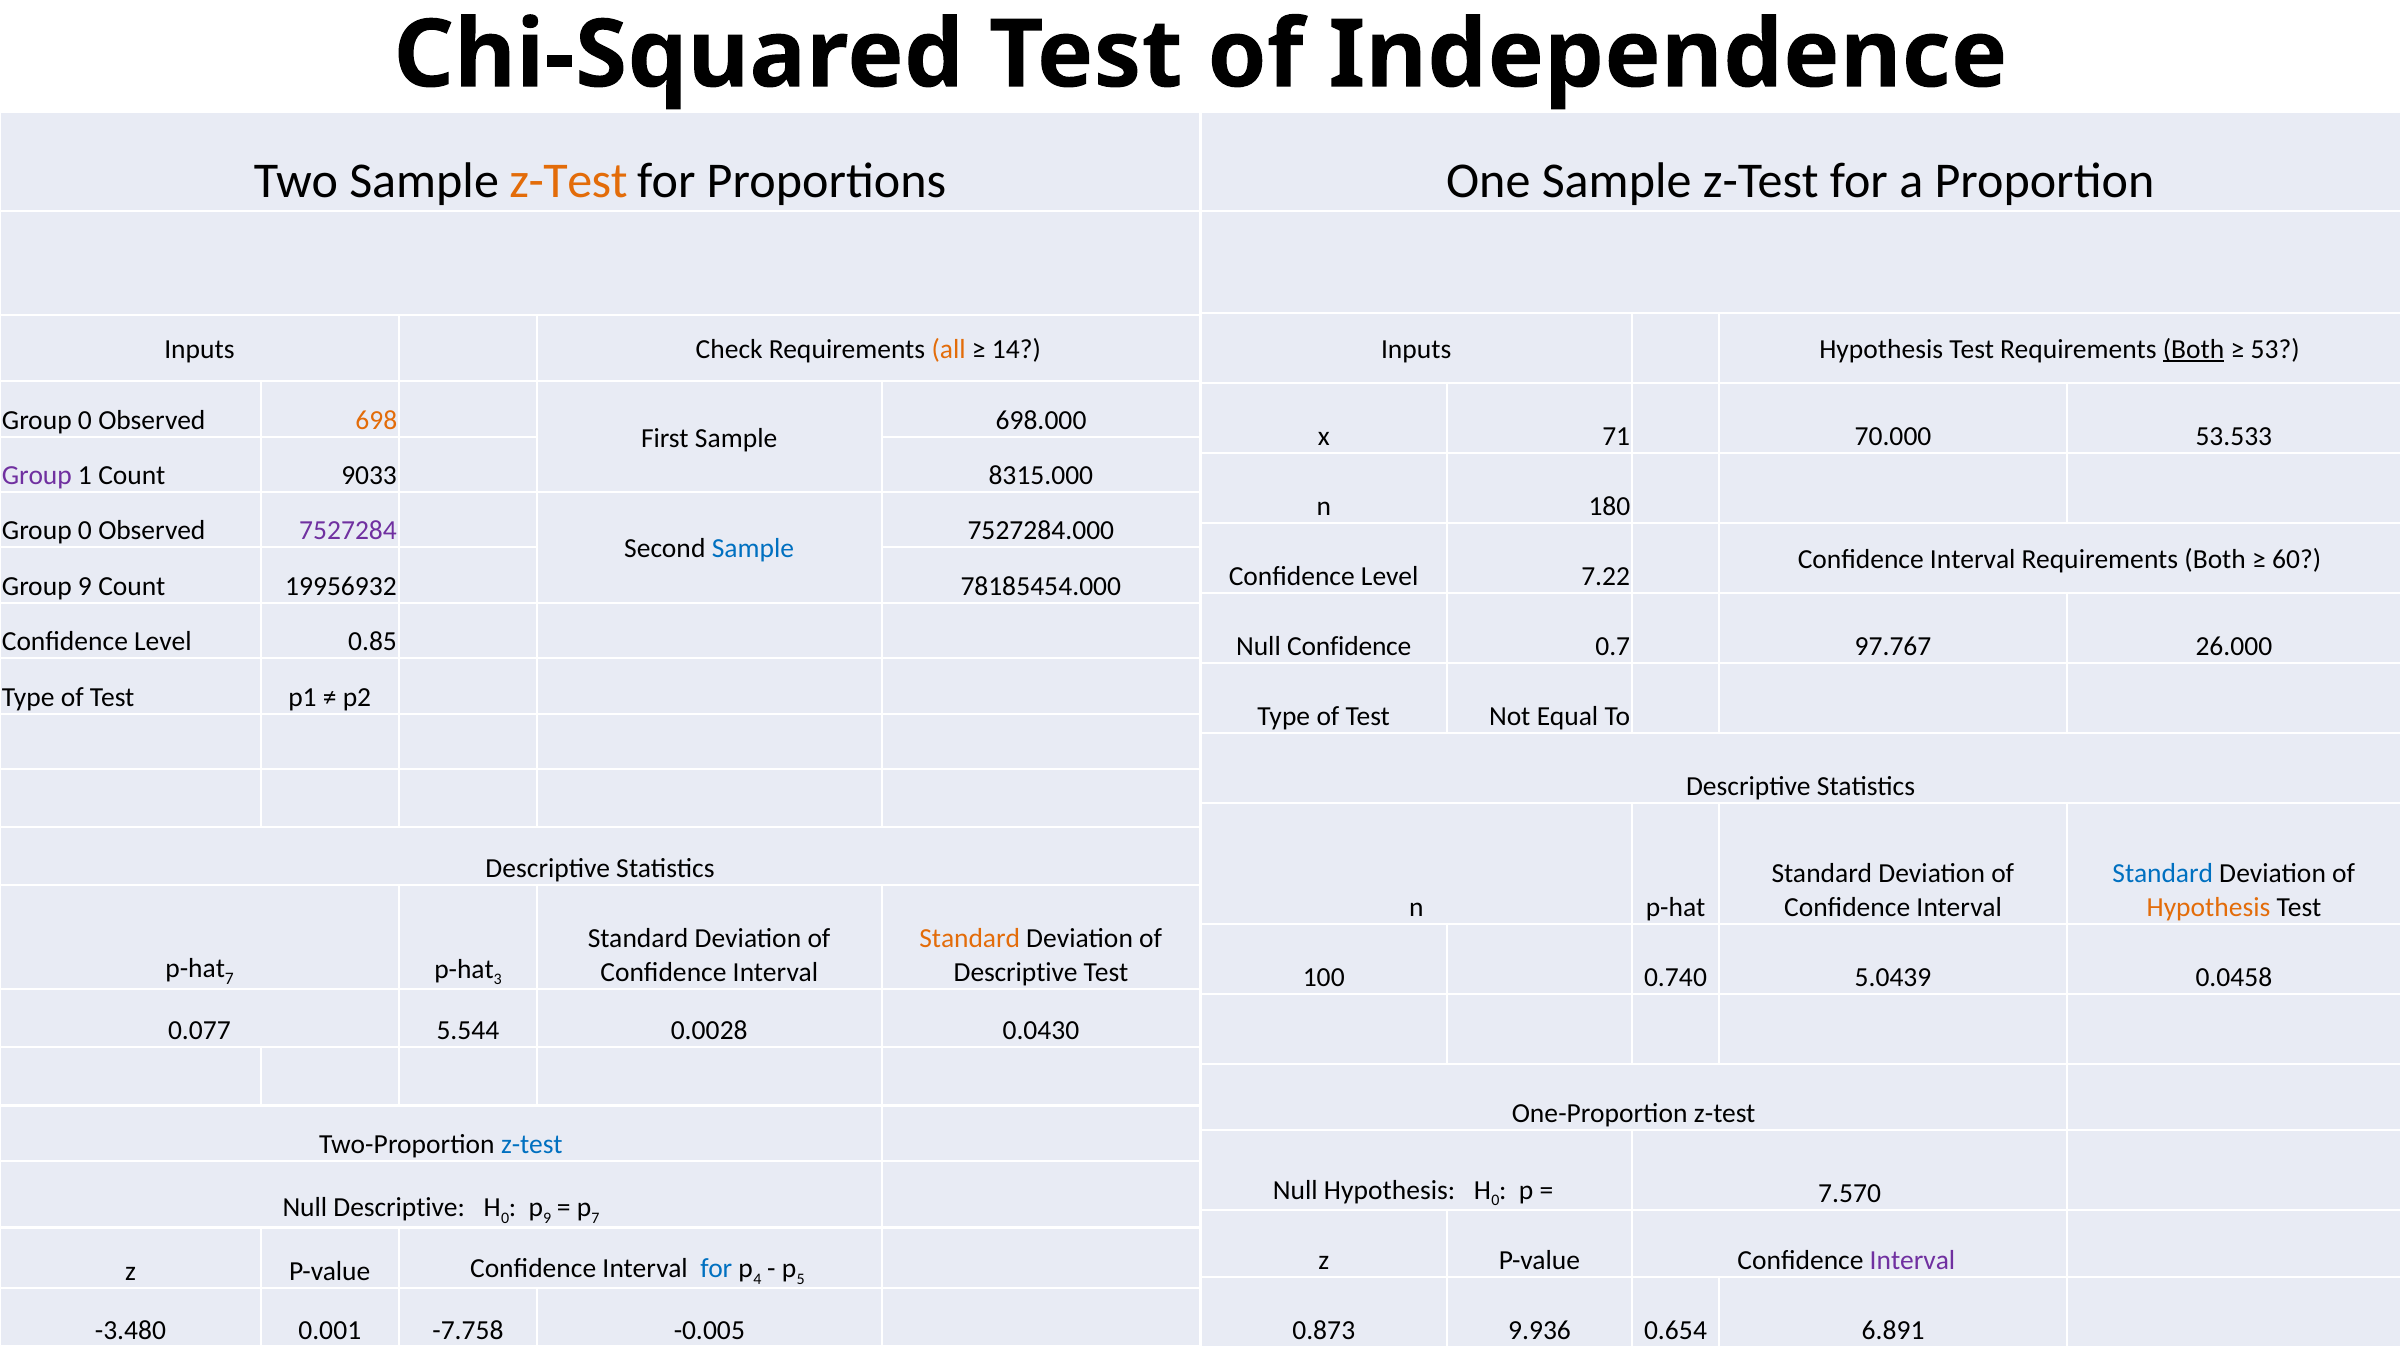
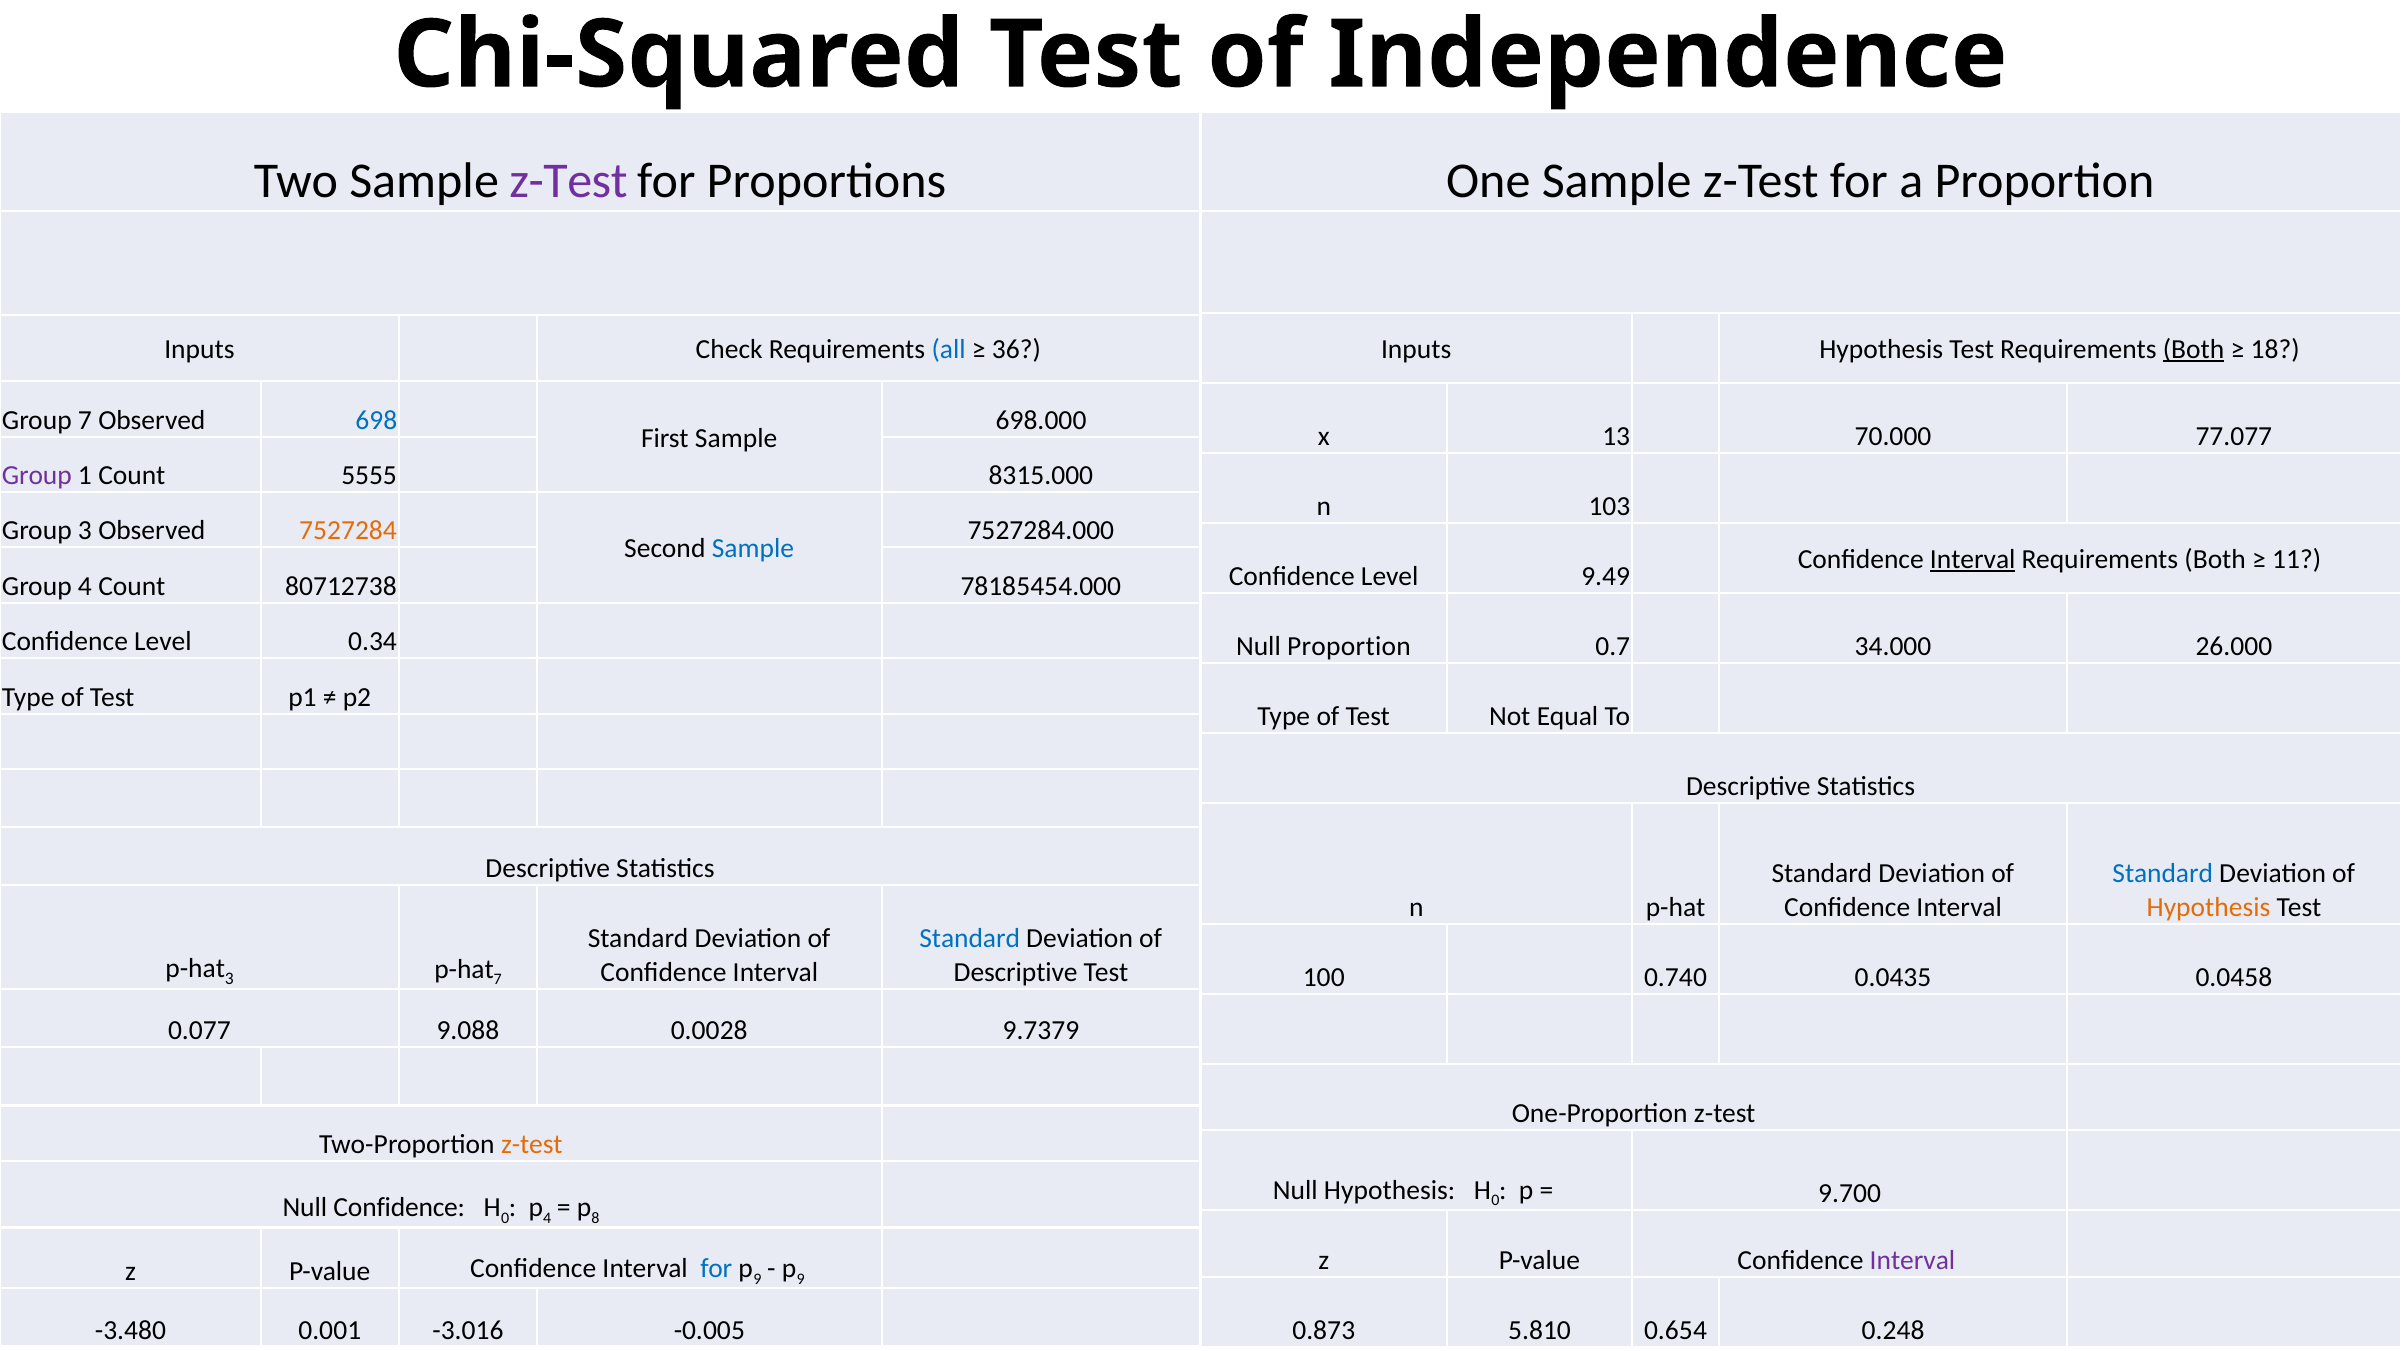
z-Test at (568, 181) colour: orange -> purple
all colour: orange -> blue
14: 14 -> 36
53: 53 -> 18
0 at (85, 420): 0 -> 7
698 colour: orange -> blue
71: 71 -> 13
53.533: 53.533 -> 77.077
9033: 9033 -> 5555
180: 180 -> 103
0 at (85, 531): 0 -> 3
7527284 colour: purple -> orange
Interval at (1973, 559) underline: none -> present
60: 60 -> 11
7.22: 7.22 -> 9.49
Group 9: 9 -> 4
19956932: 19956932 -> 80712738
0.85: 0.85 -> 0.34
Null Confidence: Confidence -> Proportion
97.767: 97.767 -> 34.000
Standard at (970, 938) colour: orange -> blue
p-hat 7: 7 -> 3
p-hat 3: 3 -> 7
5.0439: 5.0439 -> 0.0435
5.544: 5.544 -> 9.088
0.0430: 0.0430 -> 9.7379
z-test at (532, 1144) colour: blue -> orange
7.570: 7.570 -> 9.700
Null Descriptive: Descriptive -> Confidence
p 9: 9 -> 4
p 7: 7 -> 8
4 at (757, 1278): 4 -> 9
5 at (801, 1278): 5 -> 9
-7.758: -7.758 -> -3.016
9.936: 9.936 -> 5.810
6.891: 6.891 -> 0.248
